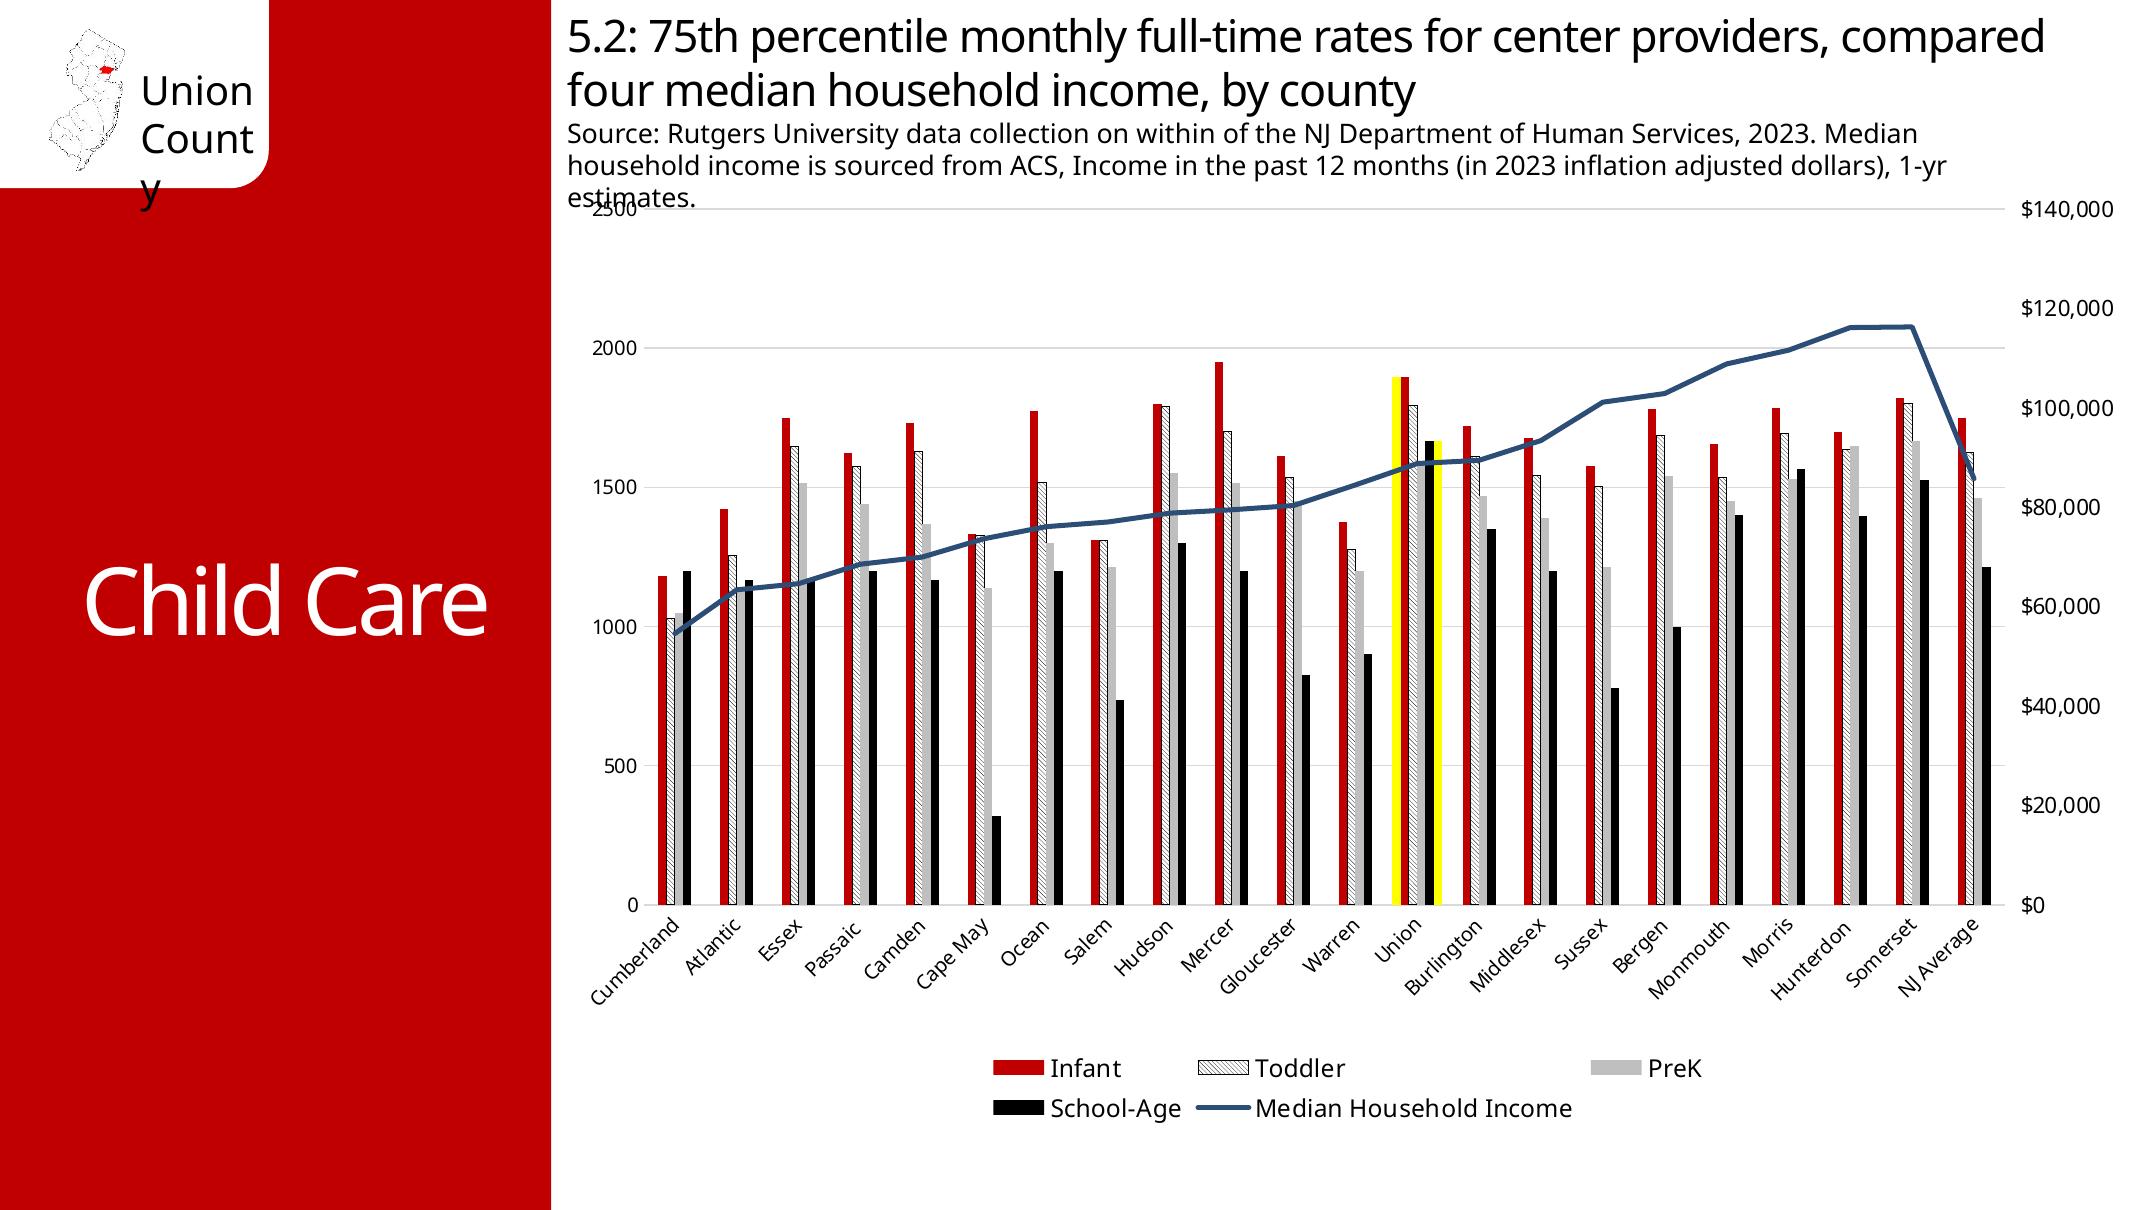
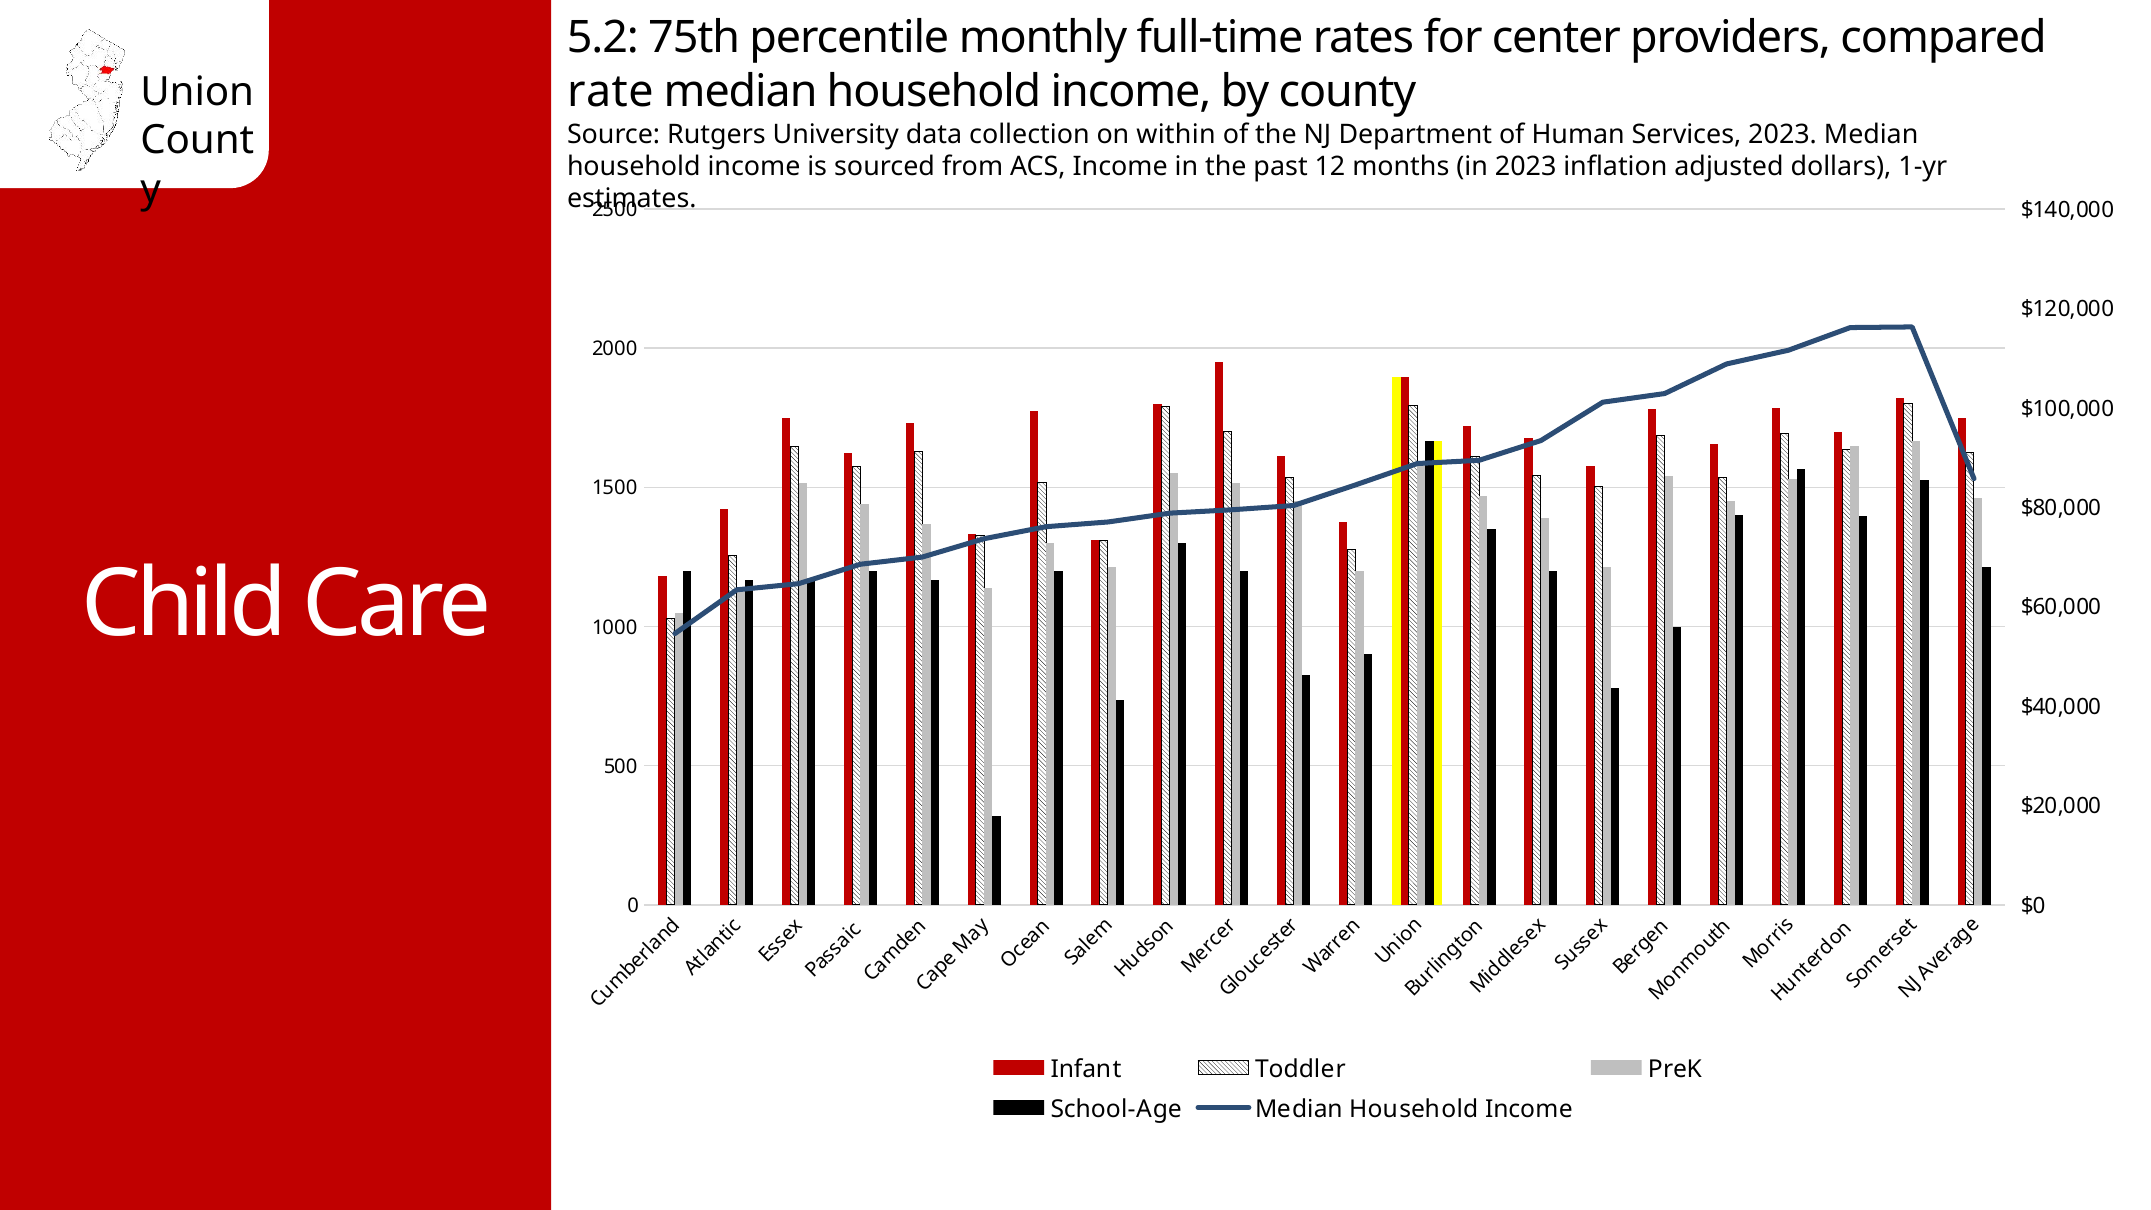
four: four -> rate
